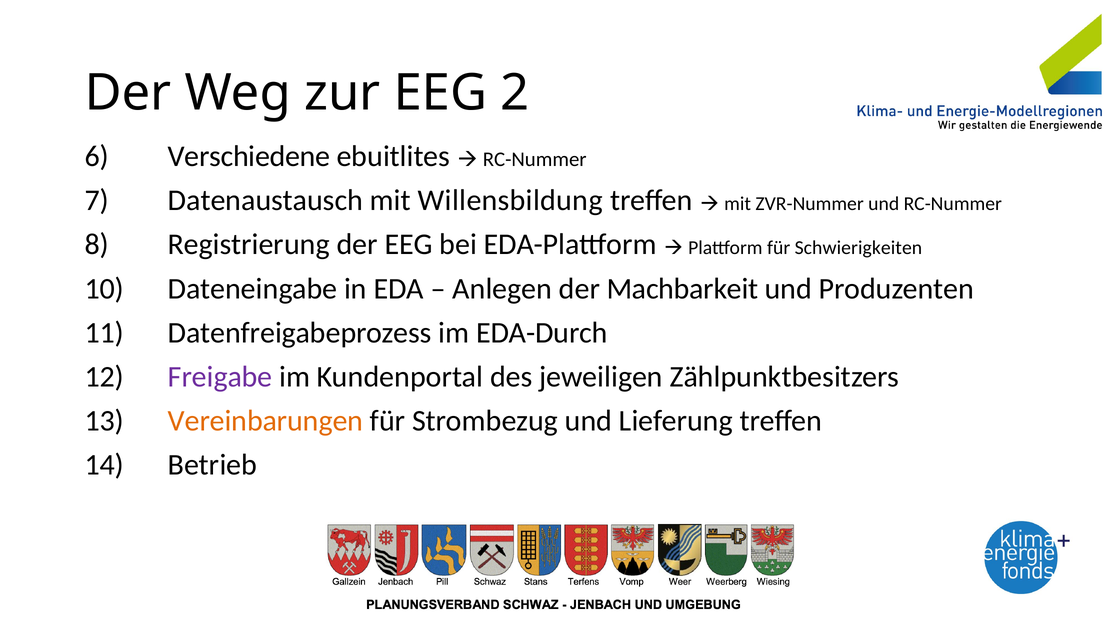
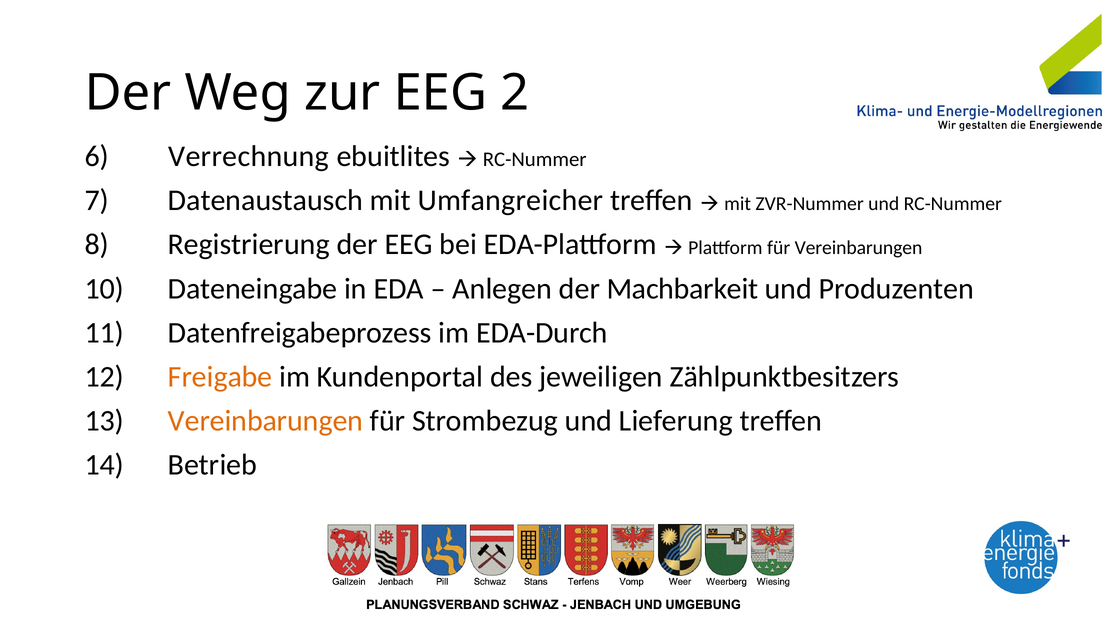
Verschiedene: Verschiedene -> Verrechnung
Willensbildung: Willensbildung -> Umfangreicher
für Schwierigkeiten: Schwierigkeiten -> Vereinbarungen
Freigabe colour: purple -> orange
